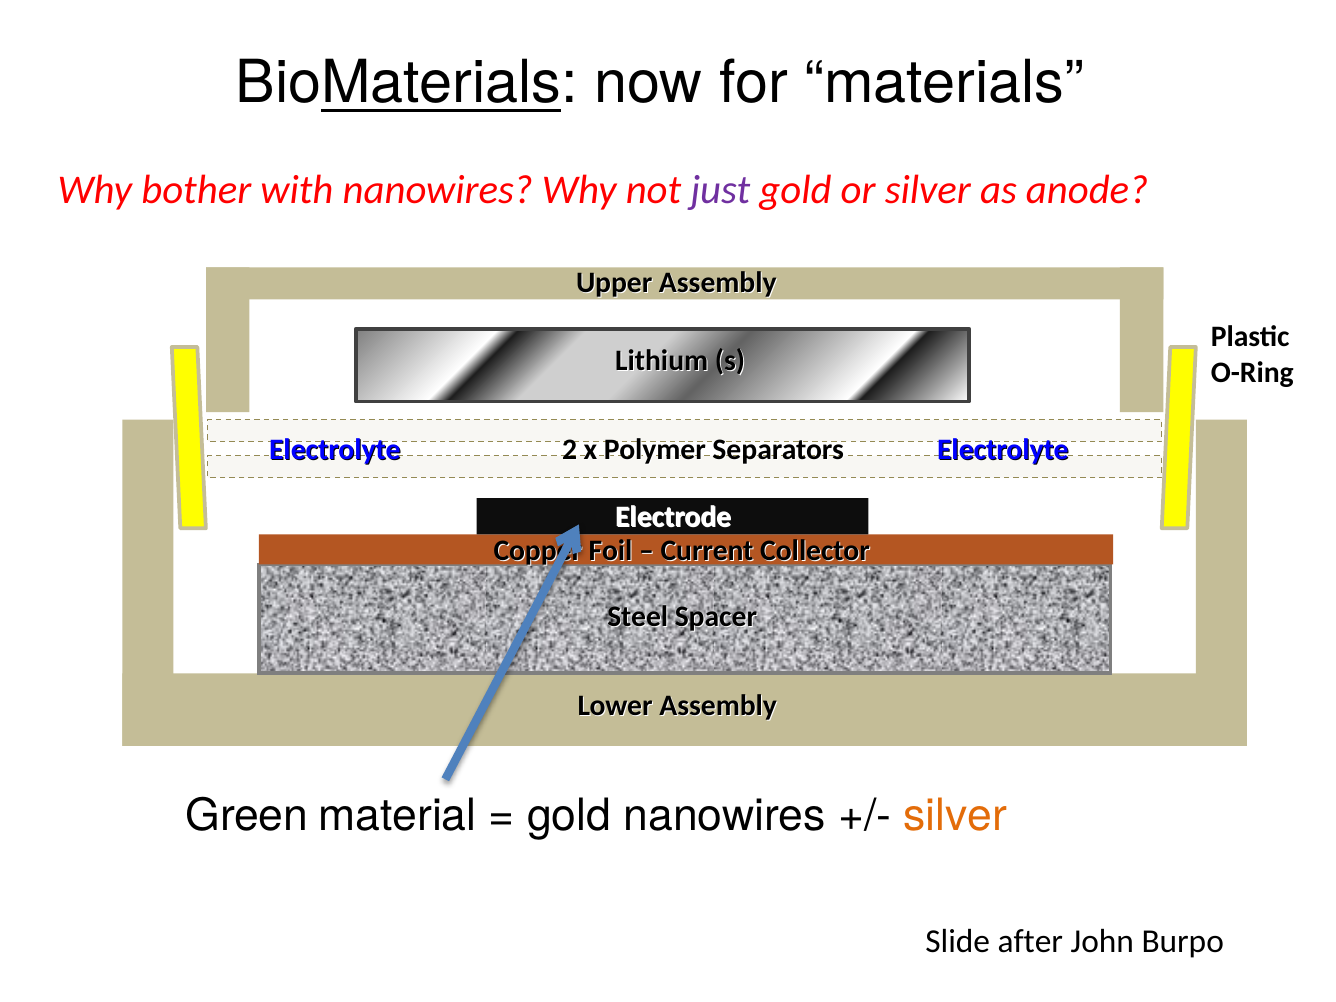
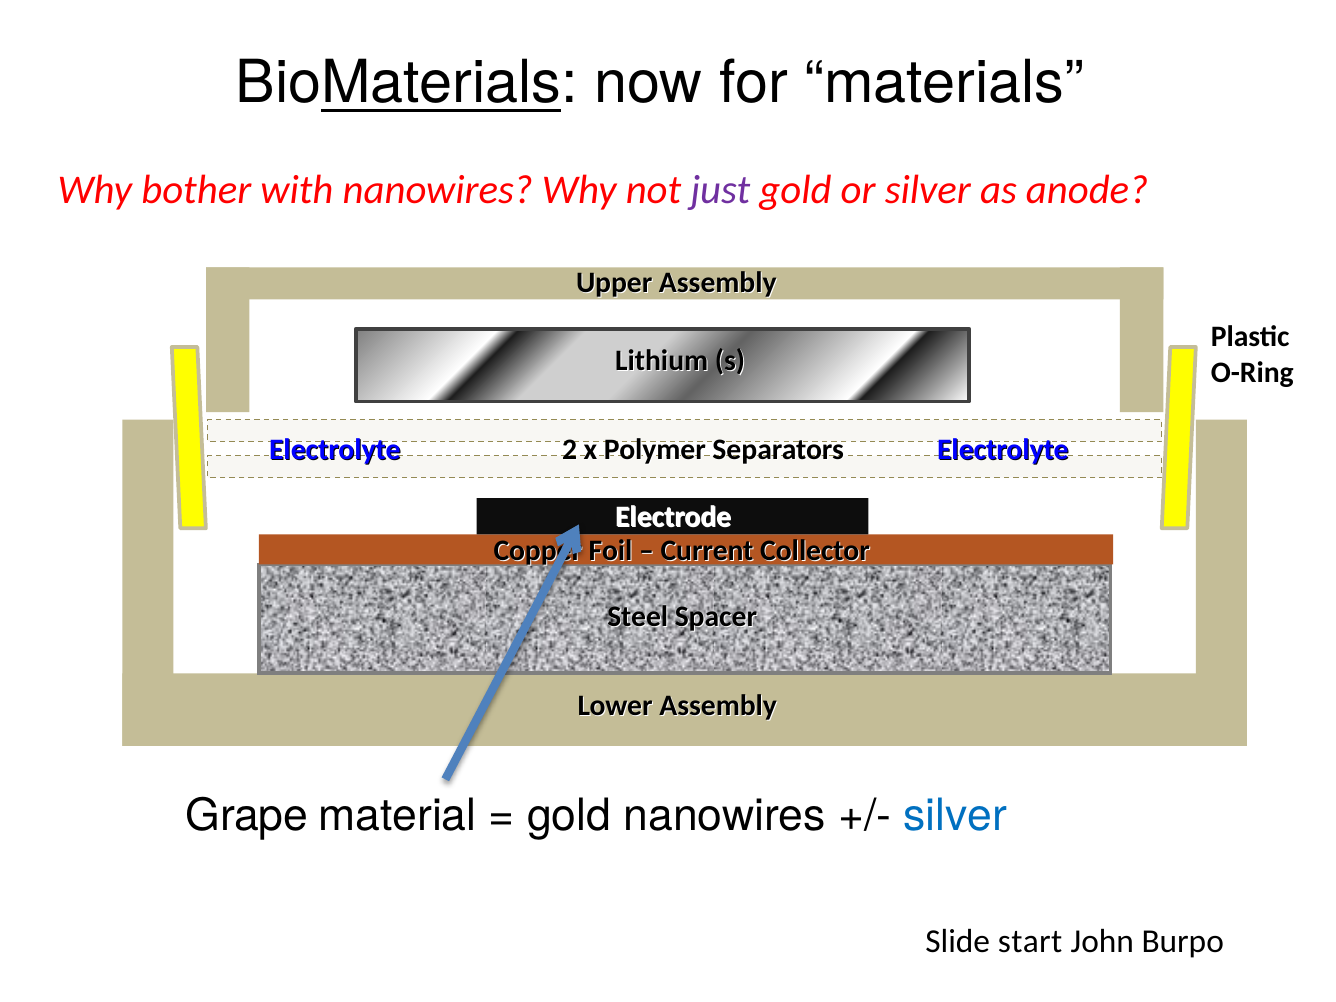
Green: Green -> Grape
silver at (955, 816) colour: orange -> blue
after: after -> start
